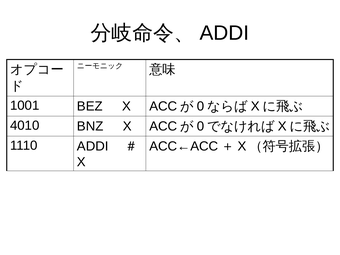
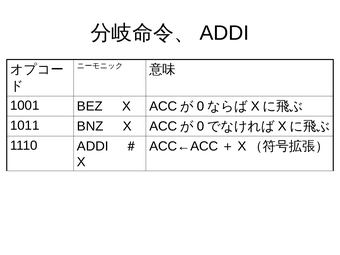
4010: 4010 -> 1011
